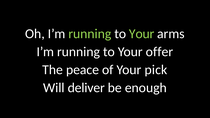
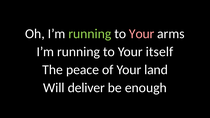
Your at (142, 34) colour: light green -> pink
offer: offer -> itself
pick: pick -> land
